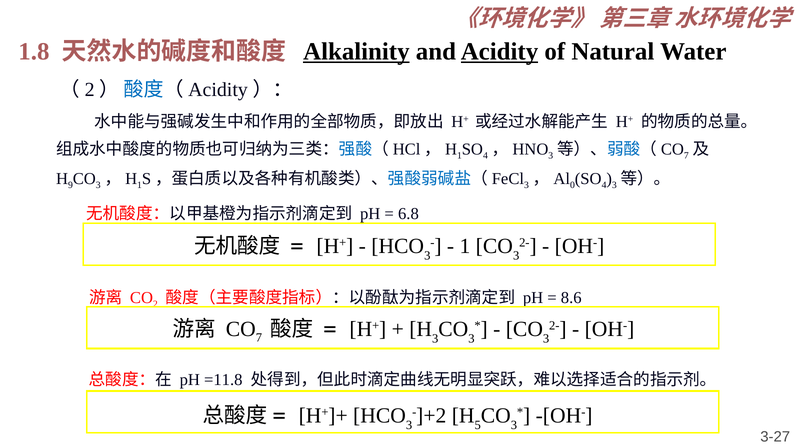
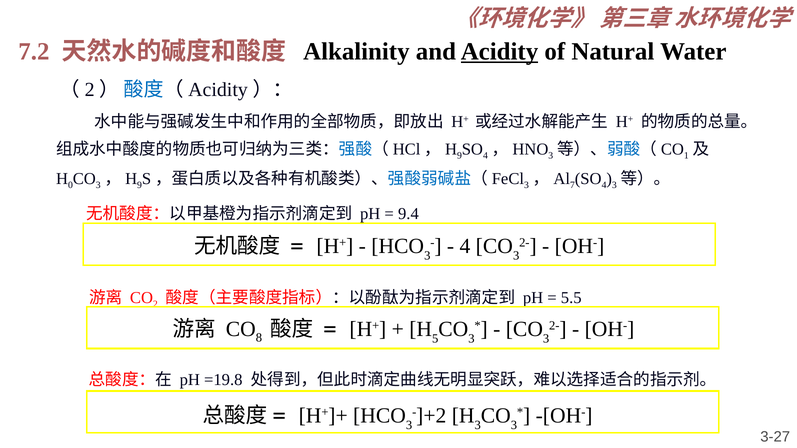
1.8: 1.8 -> 7.2
Alkalinity underline: present -> none
1 at (459, 156): 1 -> 9
7 at (686, 156): 7 -> 1
9: 9 -> 0
1 at (140, 185): 1 -> 9
0: 0 -> 7
6.8: 6.8 -> 9.4
1 at (465, 246): 1 -> 4
8.6: 8.6 -> 5.5
7 at (259, 338): 7 -> 8
3 at (435, 339): 3 -> 5
=11.8: =11.8 -> =19.8
5 at (478, 425): 5 -> 3
